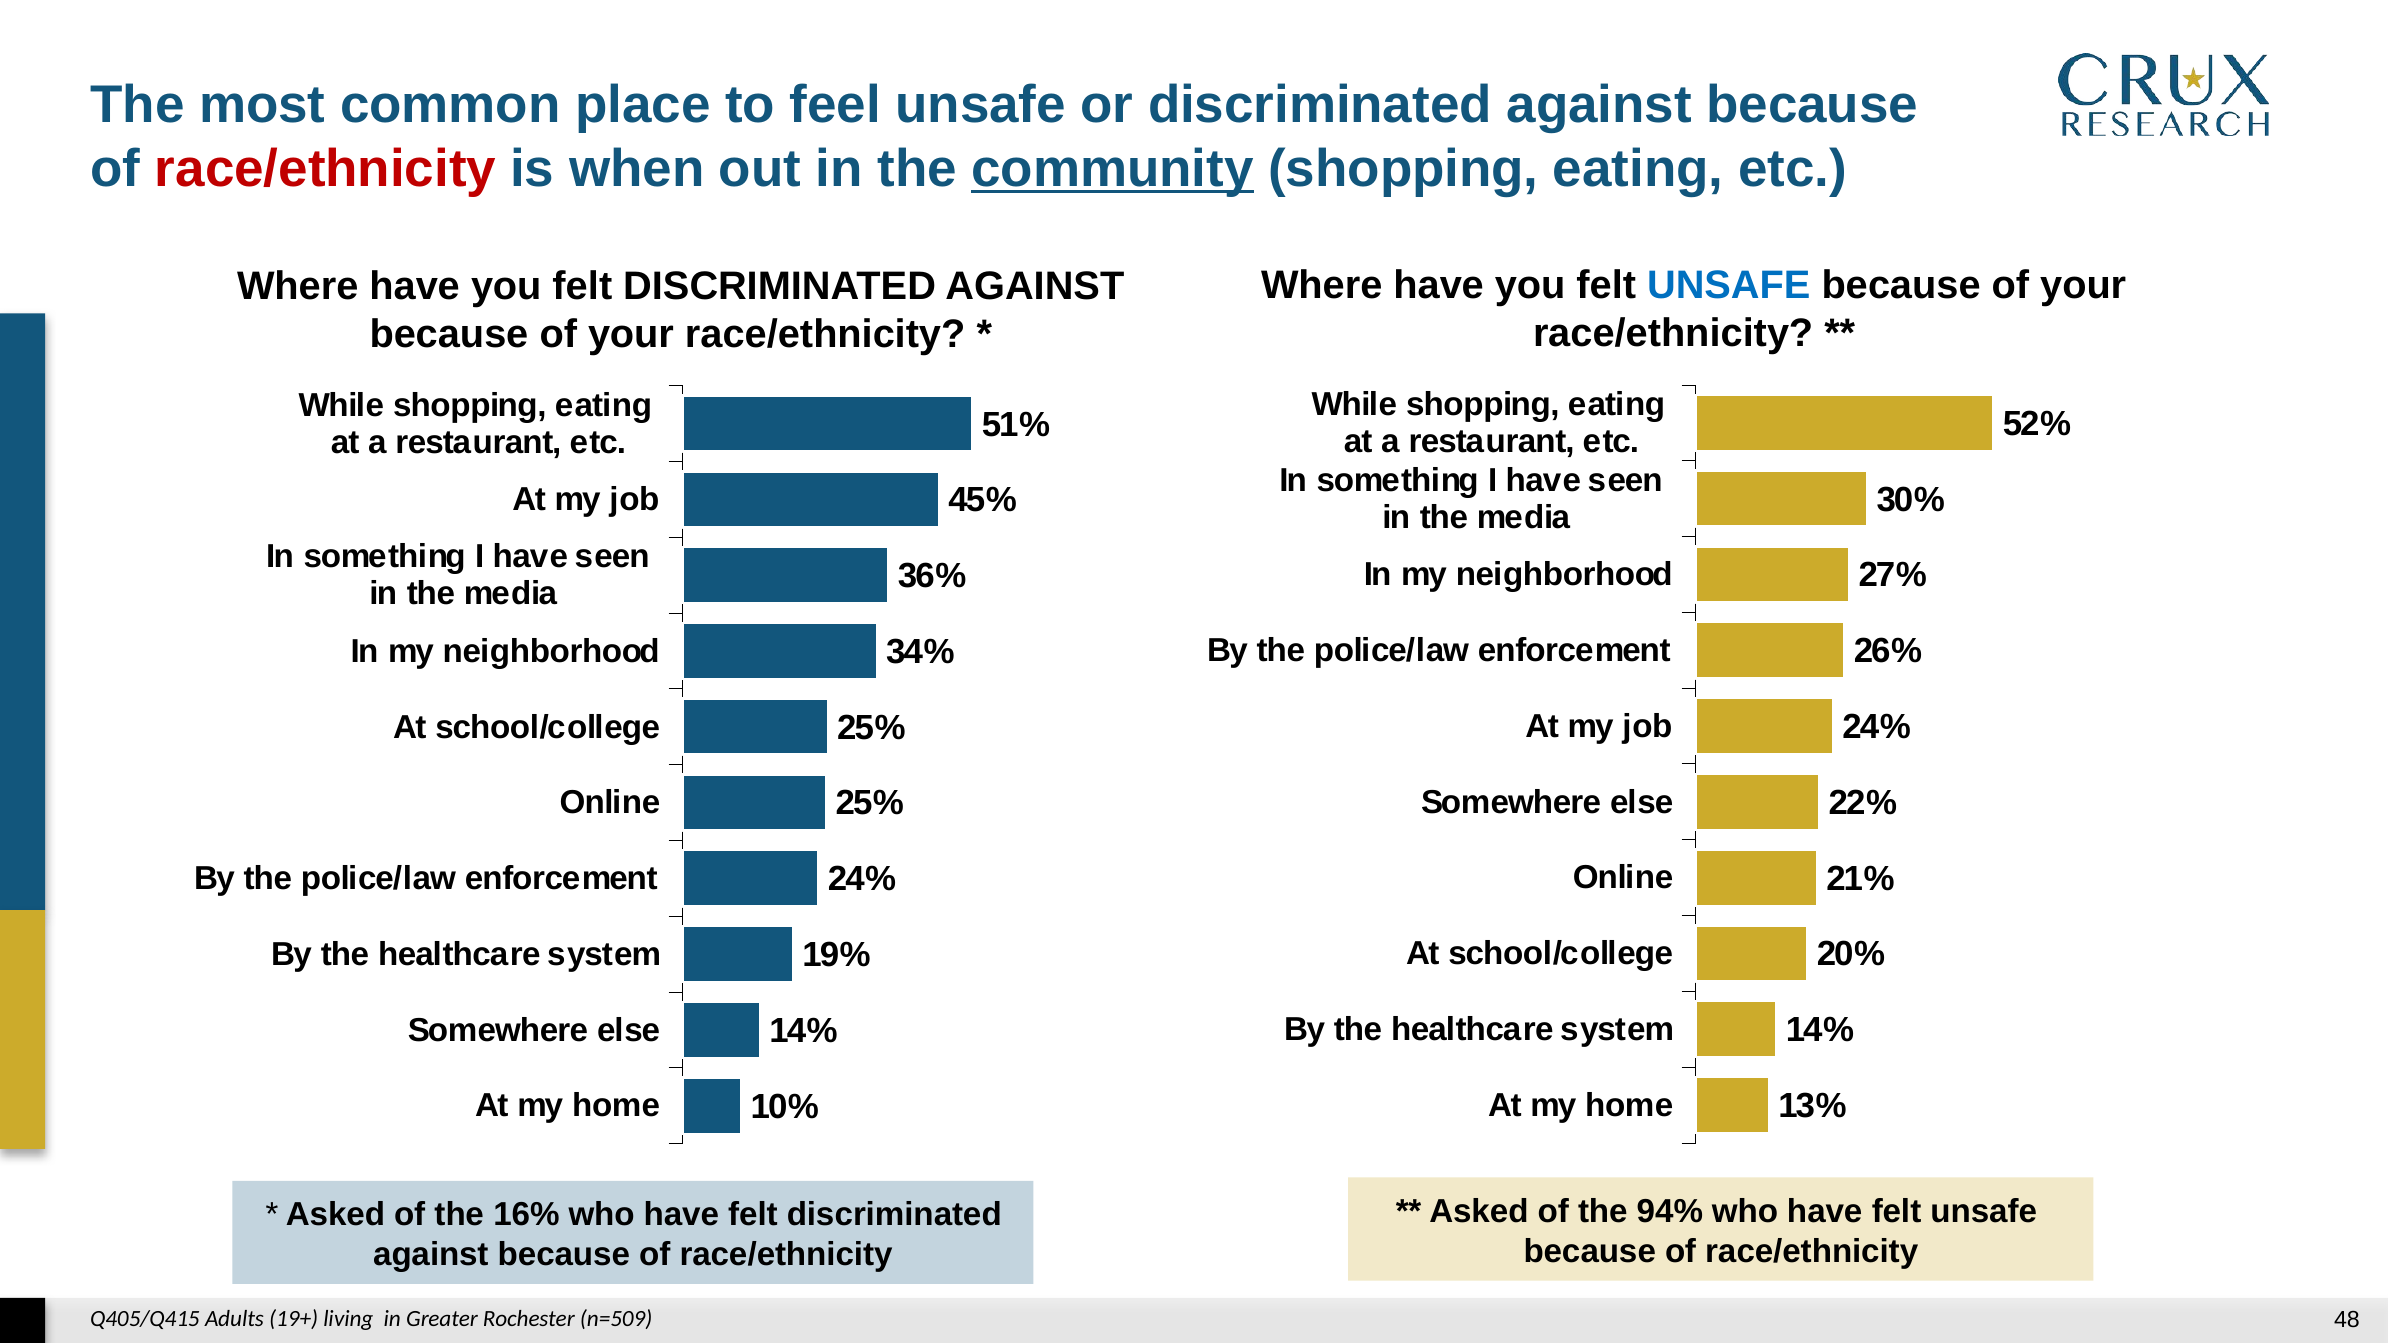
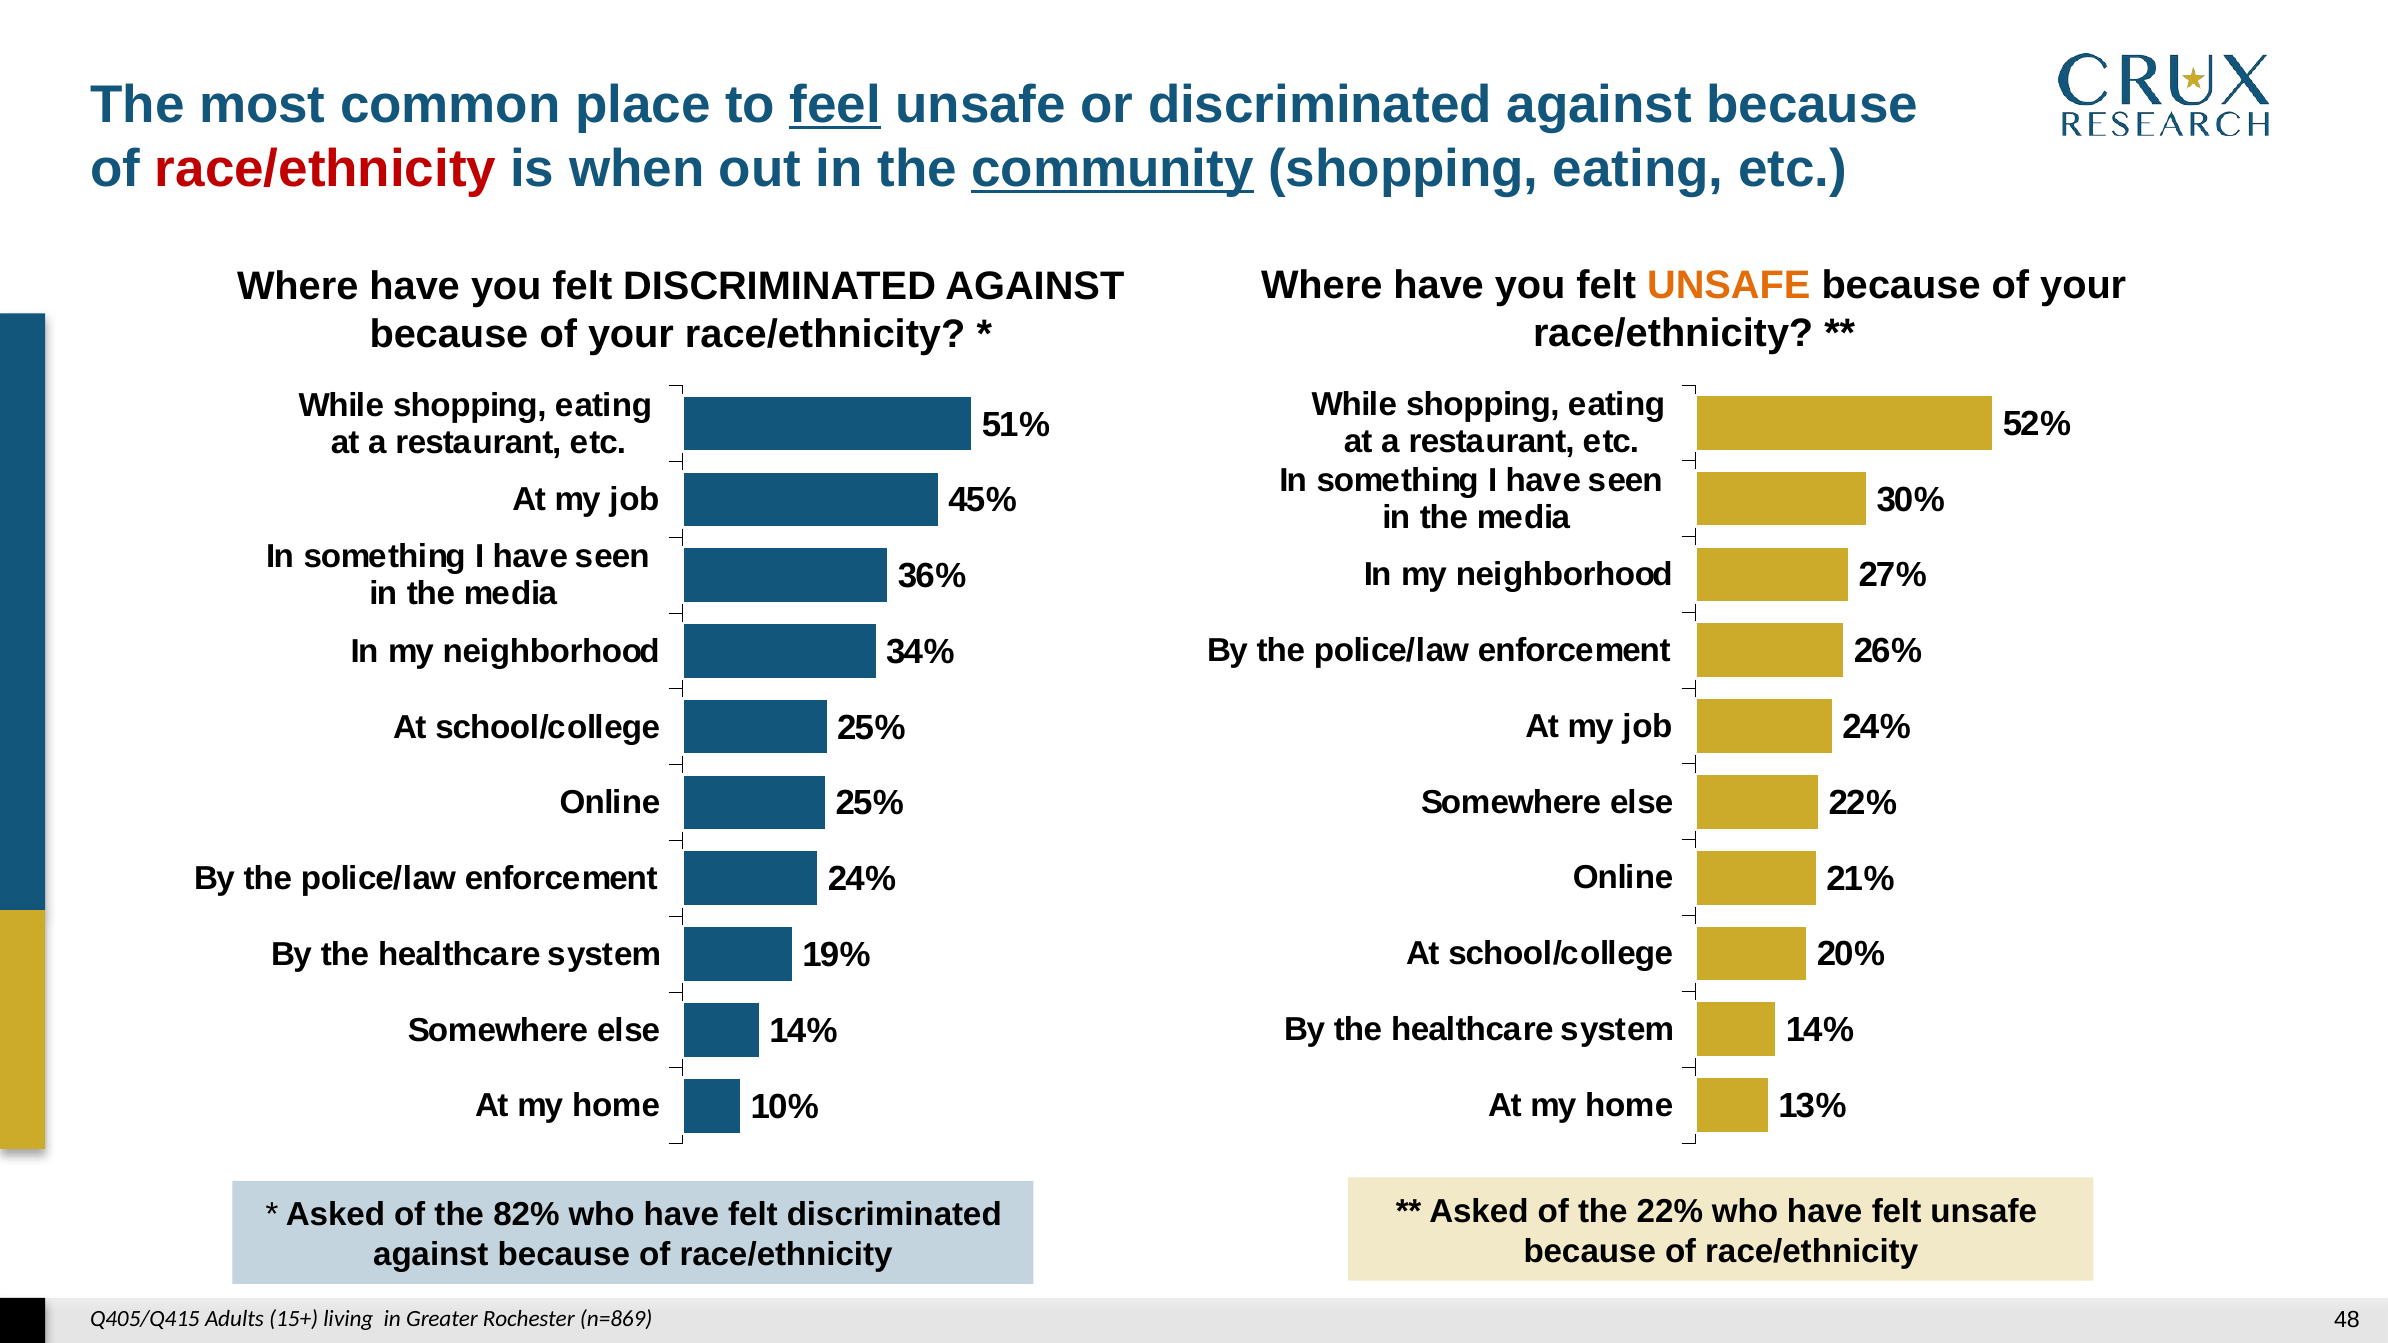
feel underline: none -> present
UNSAFE at (1729, 286) colour: blue -> orange
the 94%: 94% -> 22%
16%: 16% -> 82%
19+: 19+ -> 15+
n=509: n=509 -> n=869
